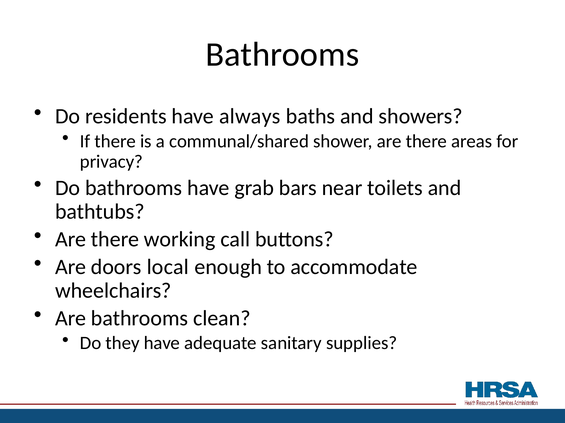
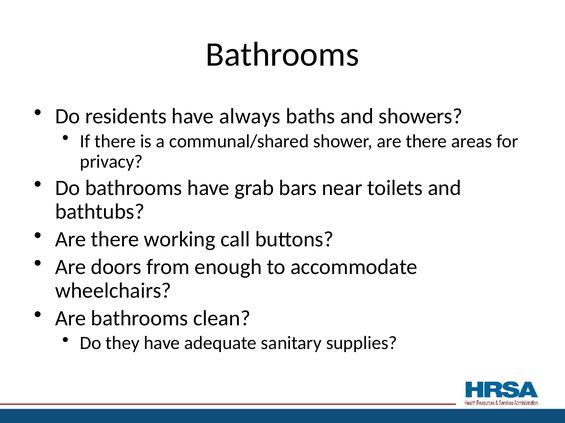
local: local -> from
